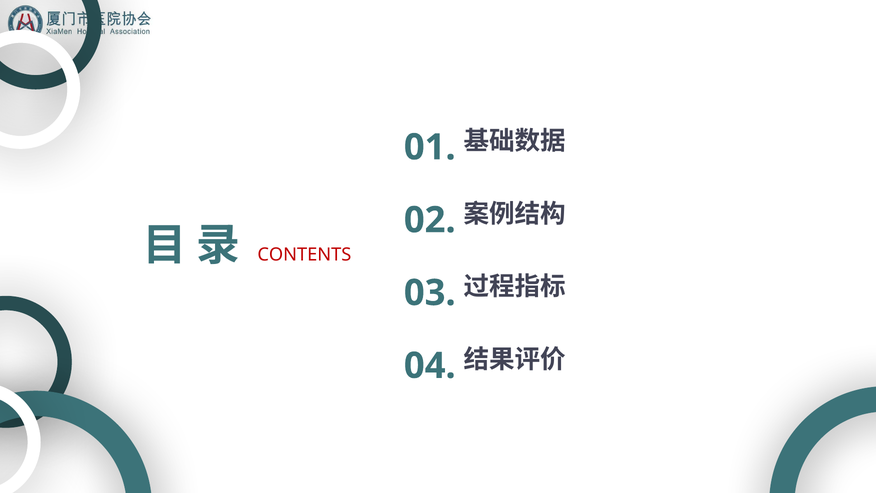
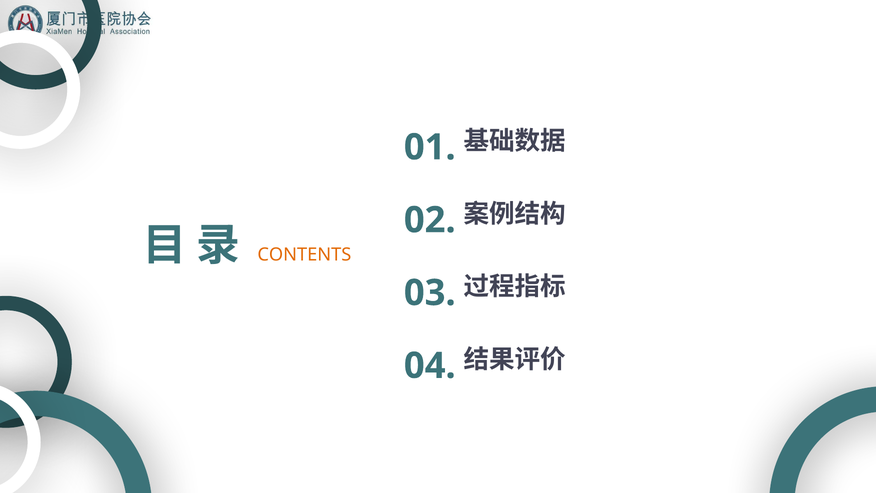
CONTENTS colour: red -> orange
